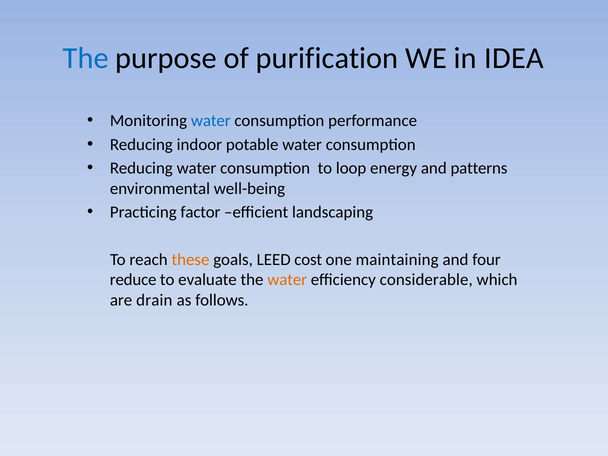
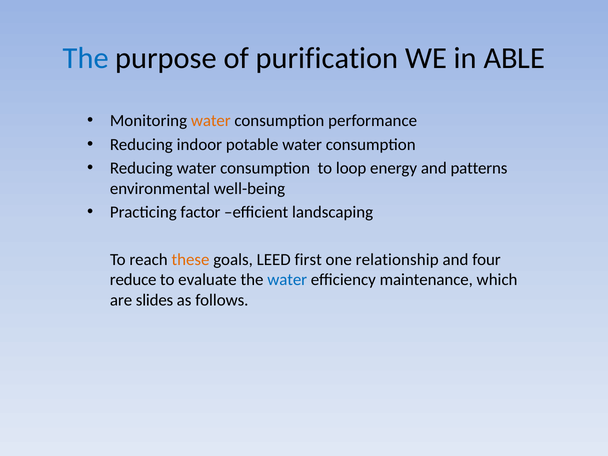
IDEA: IDEA -> ABLE
water at (211, 121) colour: blue -> orange
cost: cost -> first
maintaining: maintaining -> relationship
water at (287, 280) colour: orange -> blue
considerable: considerable -> maintenance
drain: drain -> slides
